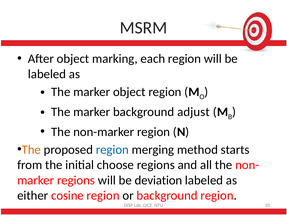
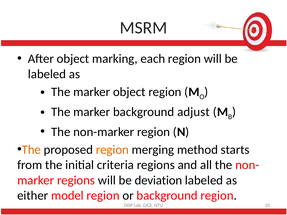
region at (112, 150) colour: blue -> orange
choose: choose -> criteria
cosine: cosine -> model
